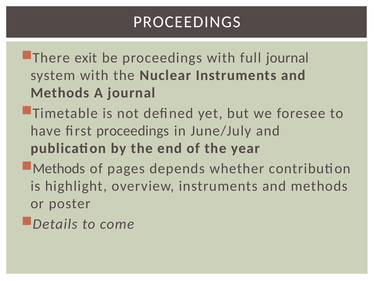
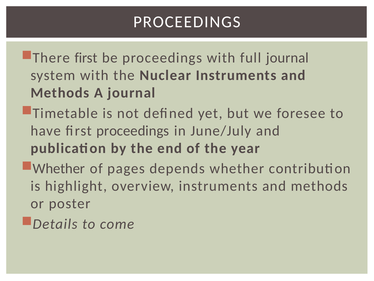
There exit: exit -> first
Methods at (59, 168): Methods -> Whether
